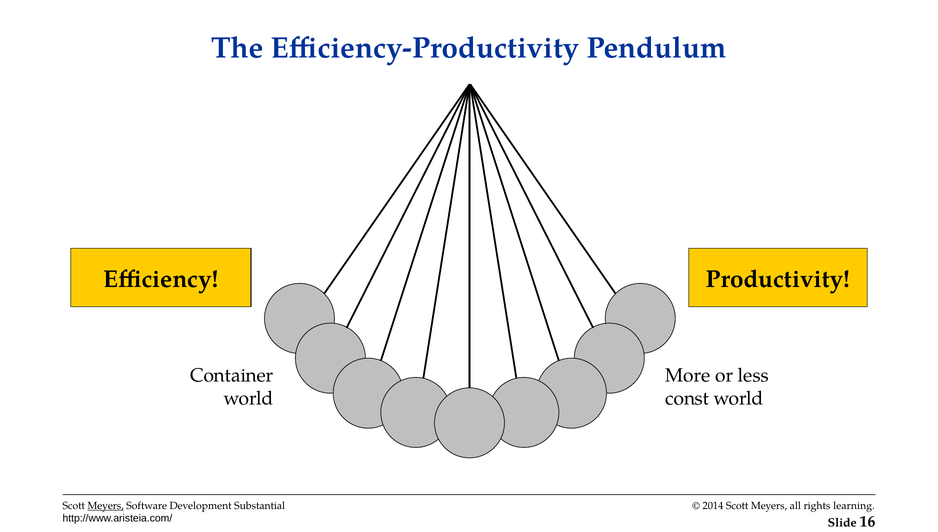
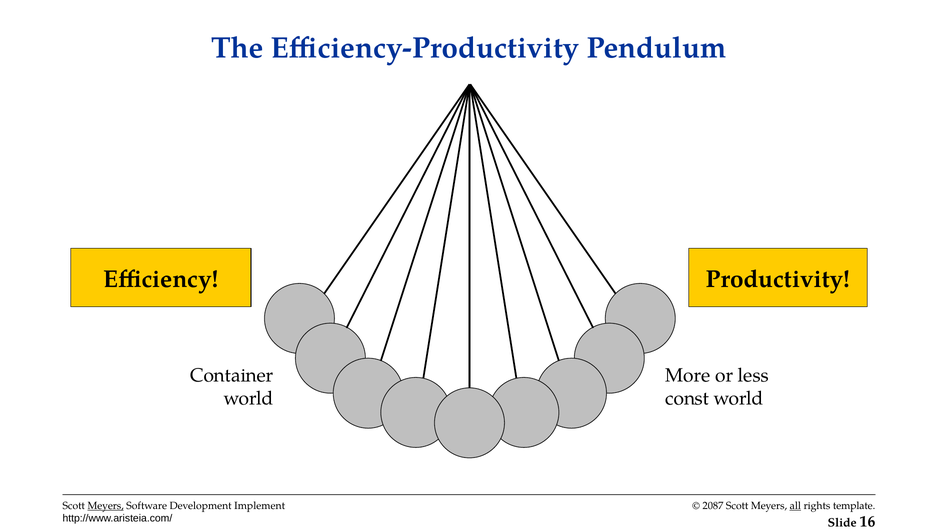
Substantial: Substantial -> Implement
2014: 2014 -> 2087
all underline: none -> present
learning: learning -> template
